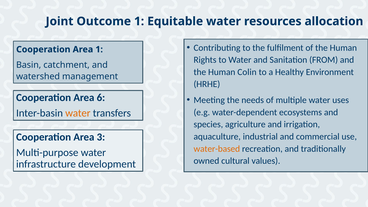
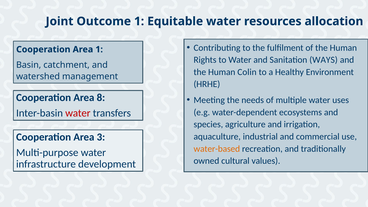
FROM: FROM -> WAYS
6: 6 -> 8
water at (78, 113) colour: orange -> red
